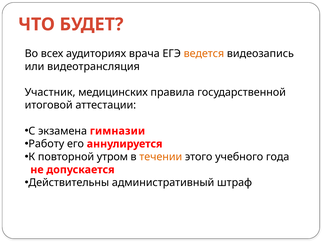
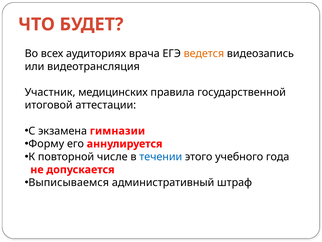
Работу: Работу -> Форму
утром: утром -> числе
течении colour: orange -> blue
Действительны: Действительны -> Выписываемся
